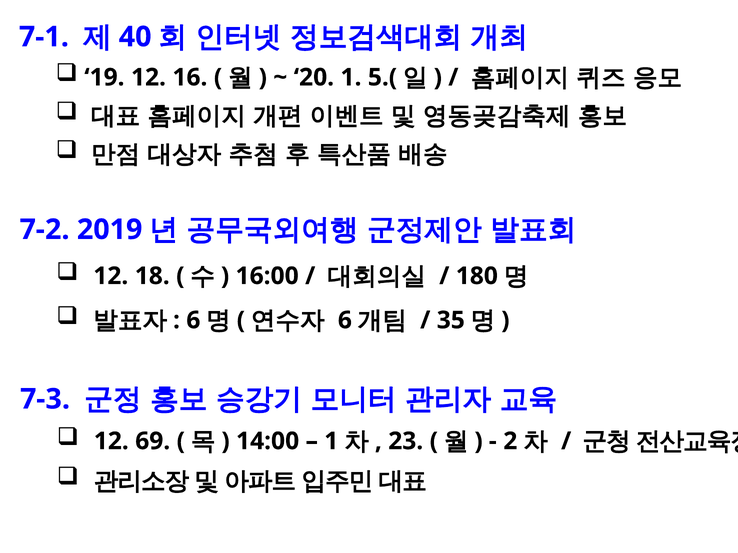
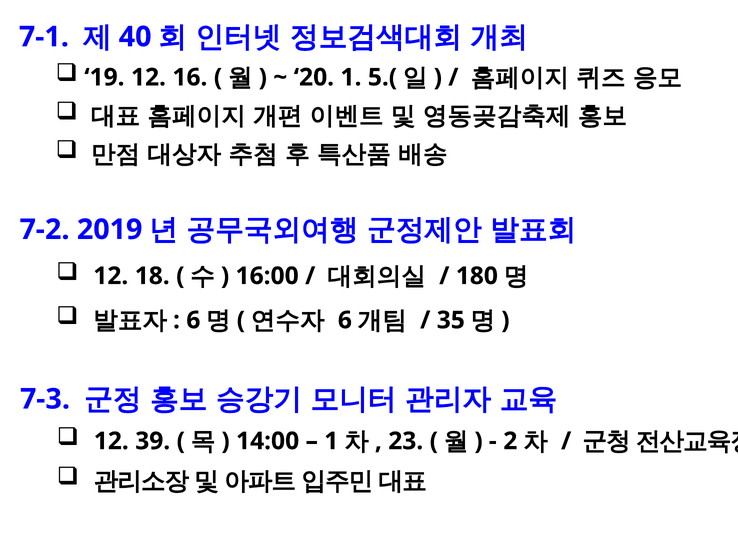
69: 69 -> 39
